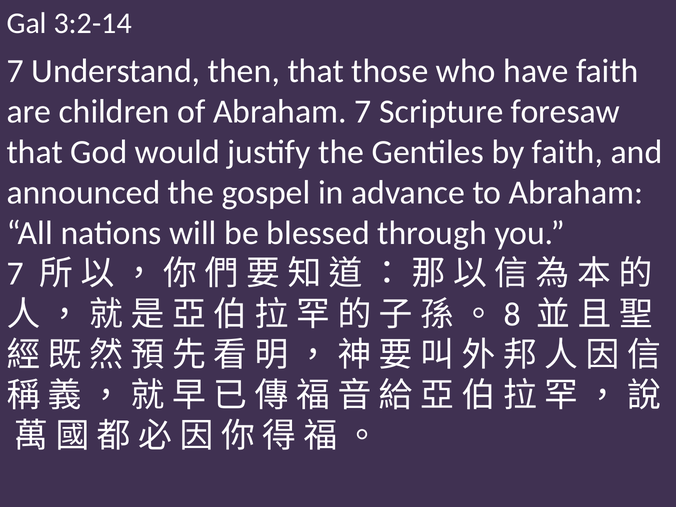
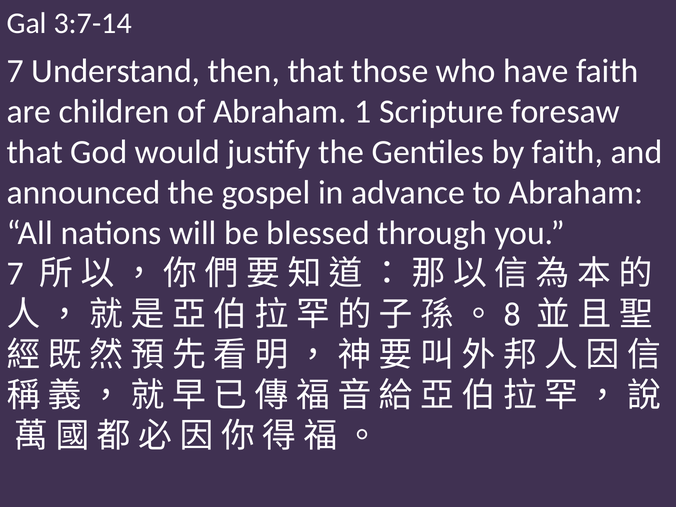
3:2-14: 3:2-14 -> 3:7-14
Abraham 7: 7 -> 1
